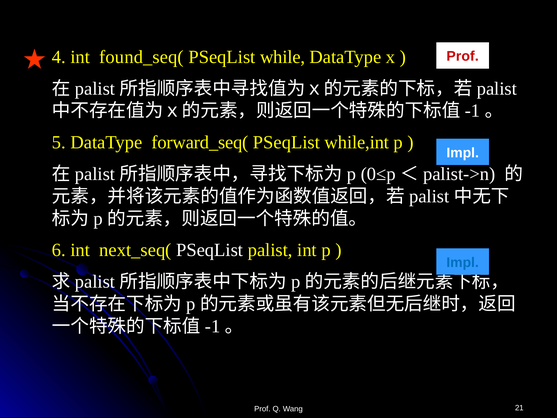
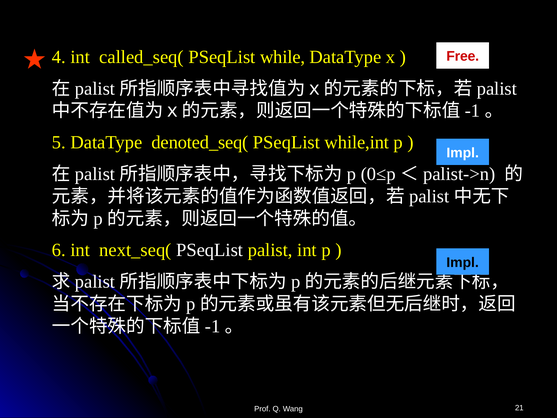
found_seq(: found_seq( -> called_seq(
Prof at (463, 56): Prof -> Free
forward_seq(: forward_seq( -> denoted_seq(
Impl at (463, 262) colour: blue -> black
